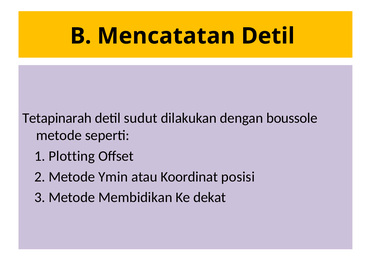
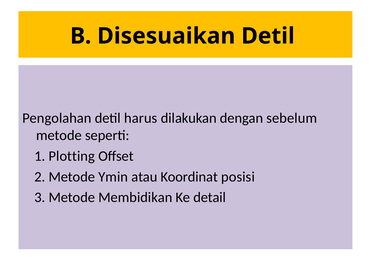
Mencatatan: Mencatatan -> Disesuaikan
Tetapinarah: Tetapinarah -> Pengolahan
sudut: sudut -> harus
boussole: boussole -> sebelum
dekat: dekat -> detail
